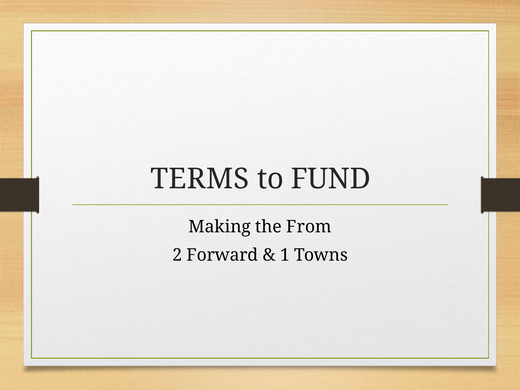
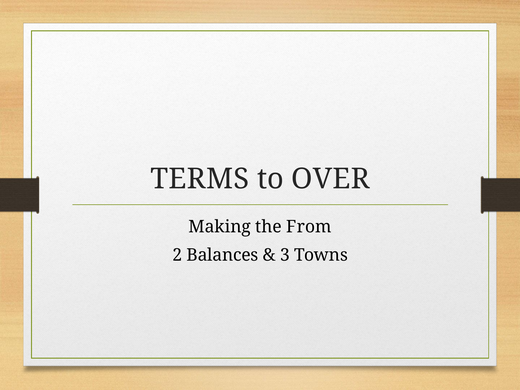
FUND: FUND -> OVER
Forward: Forward -> Balances
1: 1 -> 3
